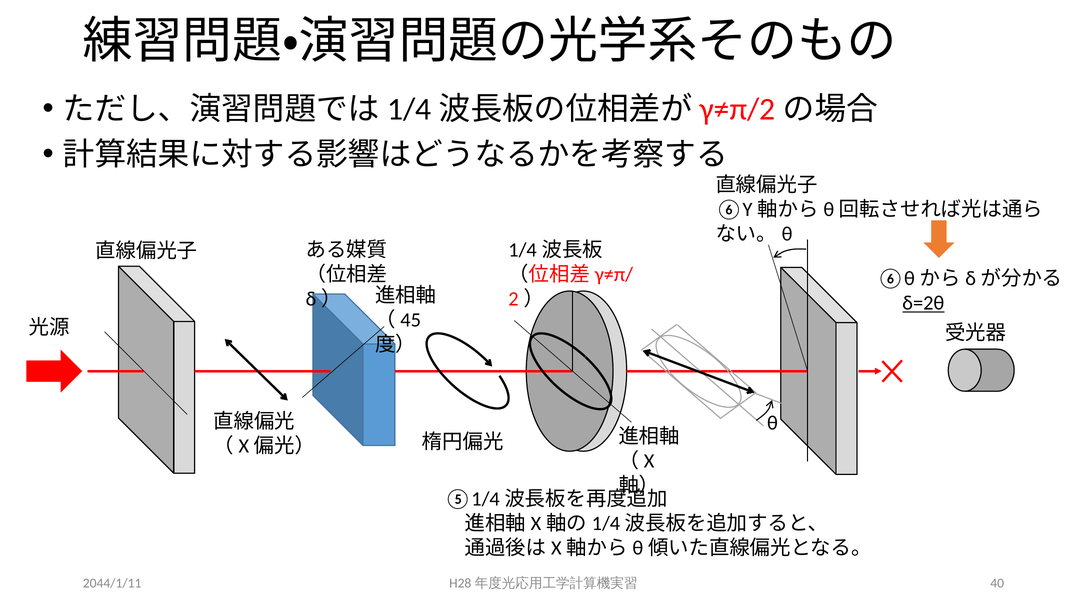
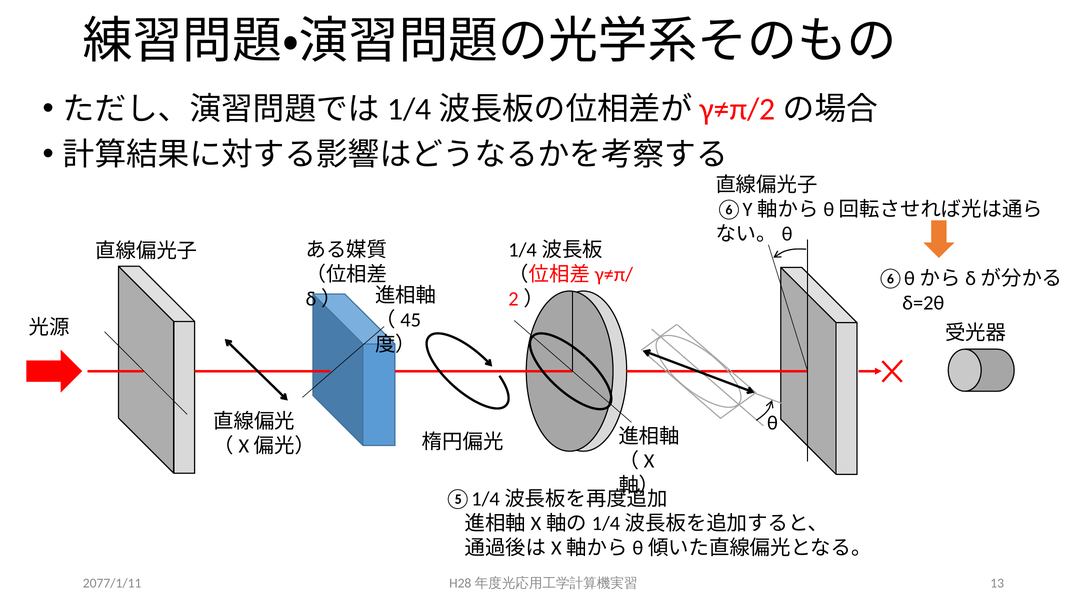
δ=2θ underline: present -> none
2044/1/11: 2044/1/11 -> 2077/1/11
40: 40 -> 13
